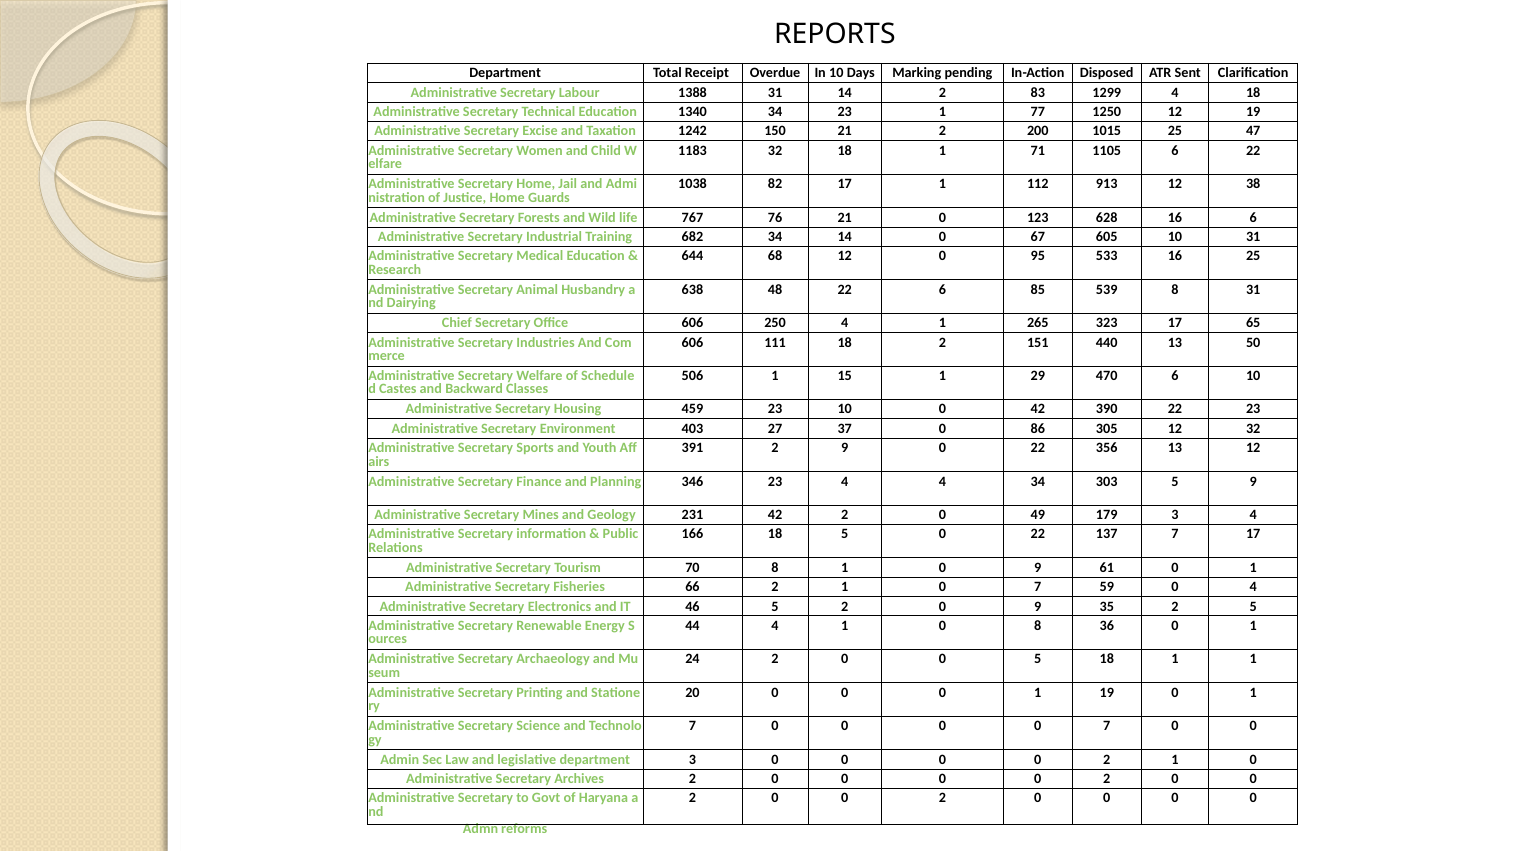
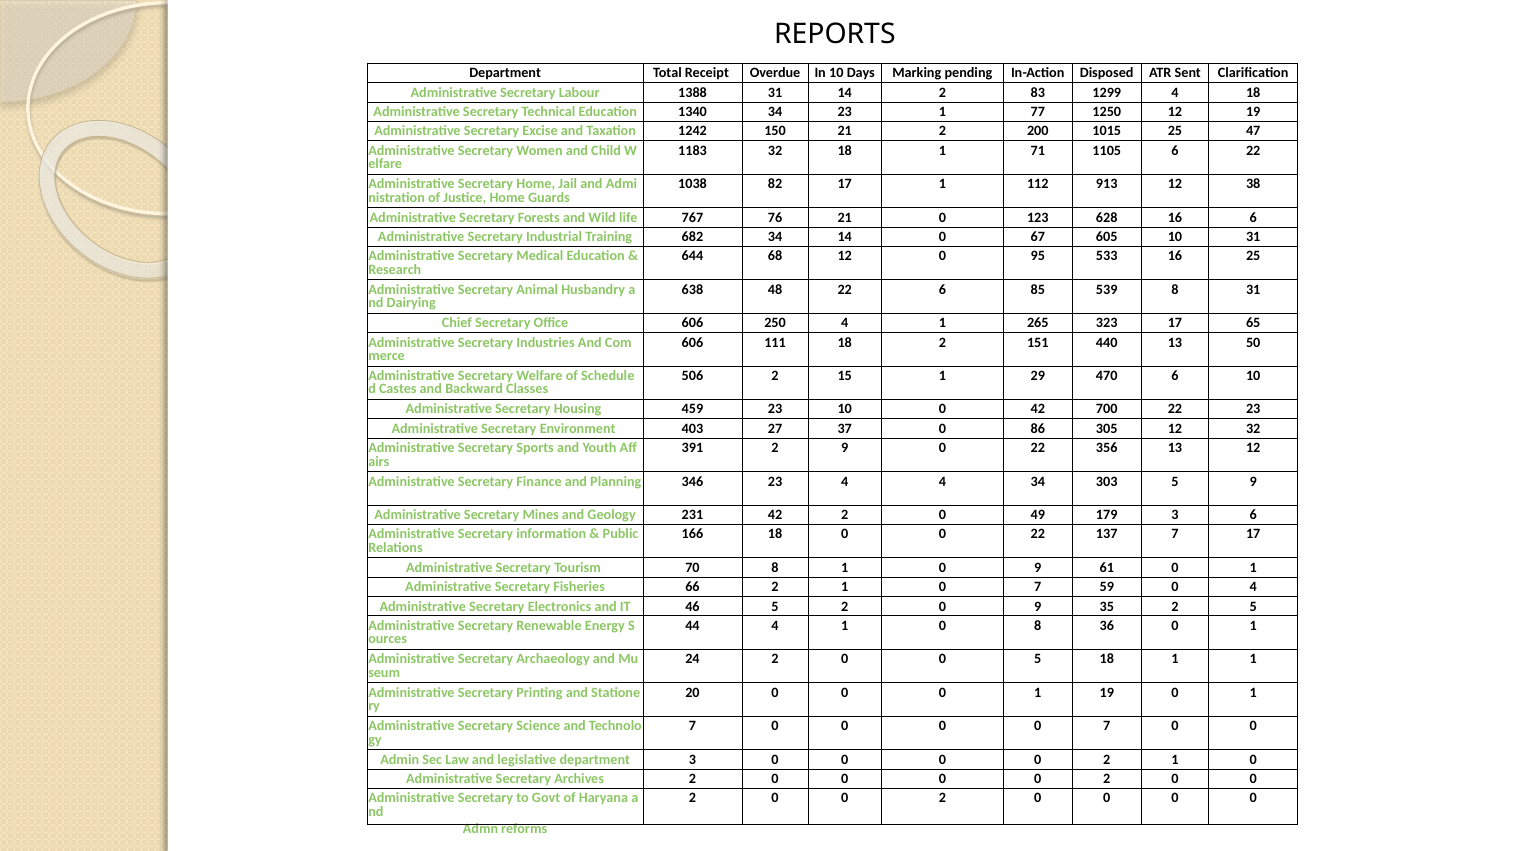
506 1: 1 -> 2
390: 390 -> 700
3 4: 4 -> 6
18 5: 5 -> 0
